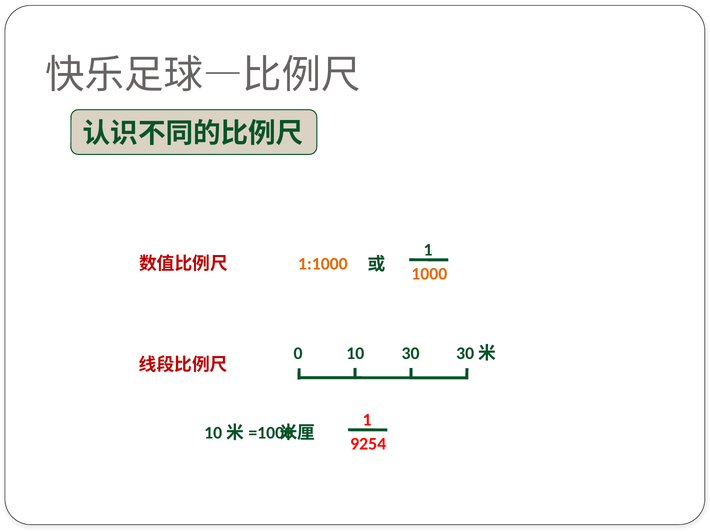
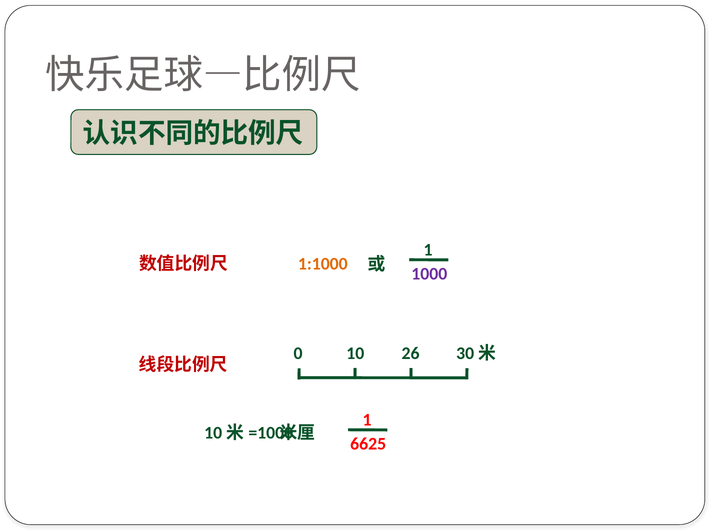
1000 colour: orange -> purple
0 30: 30 -> 26
9254: 9254 -> 6625
